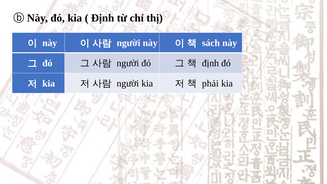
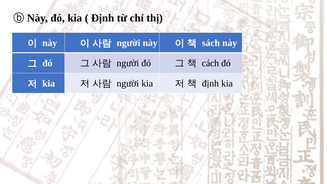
định at (210, 63): định -> cách
phải at (210, 84): phải -> định
